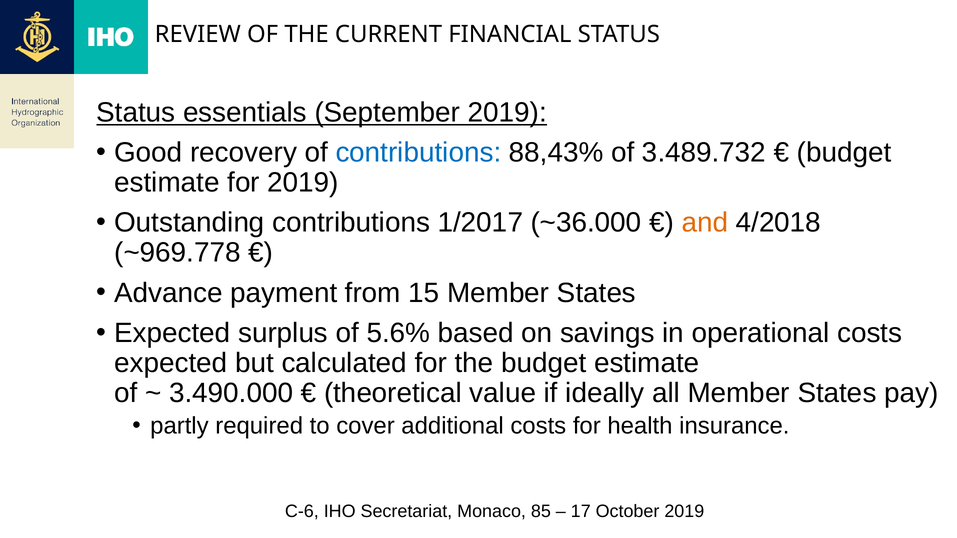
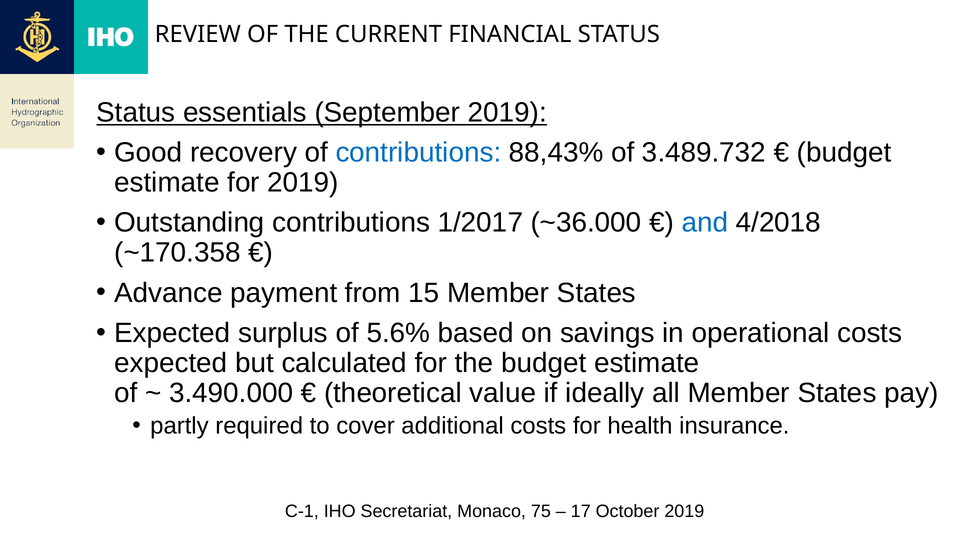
and colour: orange -> blue
~969.778: ~969.778 -> ~170.358
C-6: C-6 -> C-1
85: 85 -> 75
